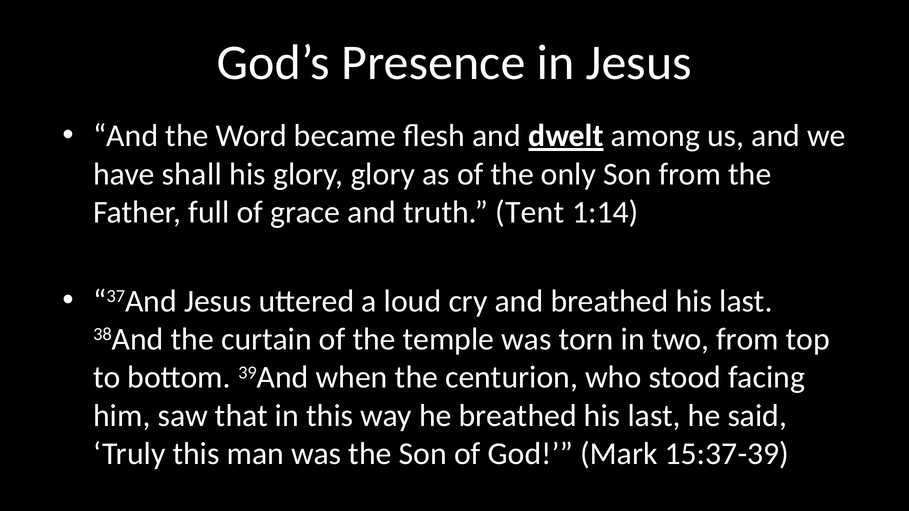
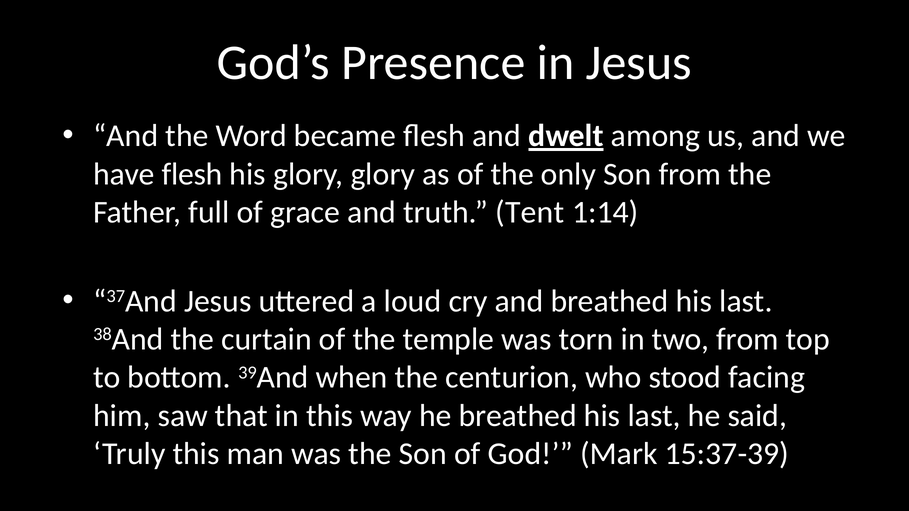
have shall: shall -> flesh
